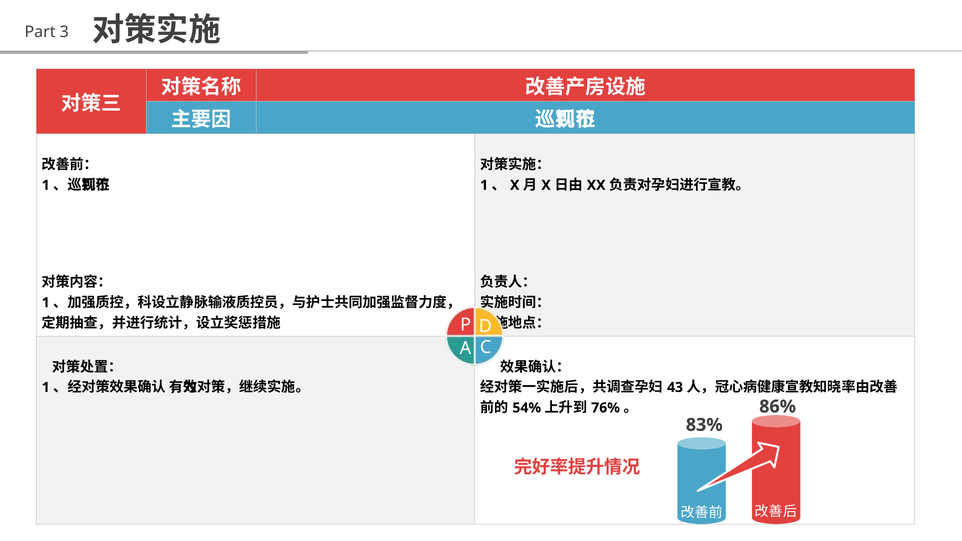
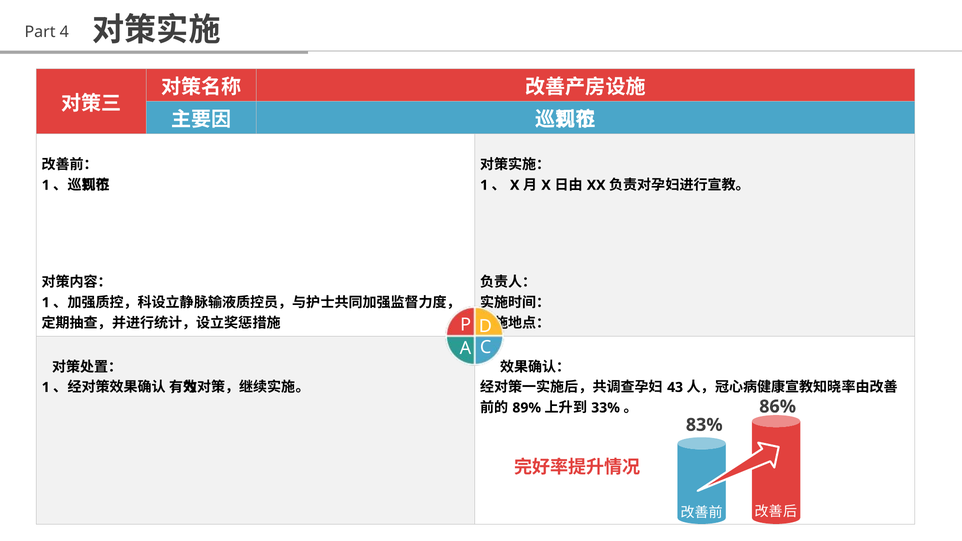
3: 3 -> 4
54%: 54% -> 89%
76%: 76% -> 33%
